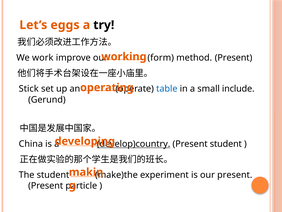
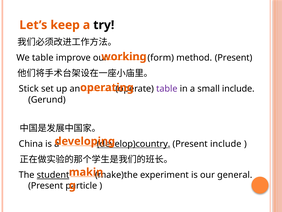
eggs: eggs -> keep
We work: work -> table
table at (167, 89) colour: blue -> purple
Present student: student -> include
student at (53, 175) underline: none -> present
our present: present -> general
